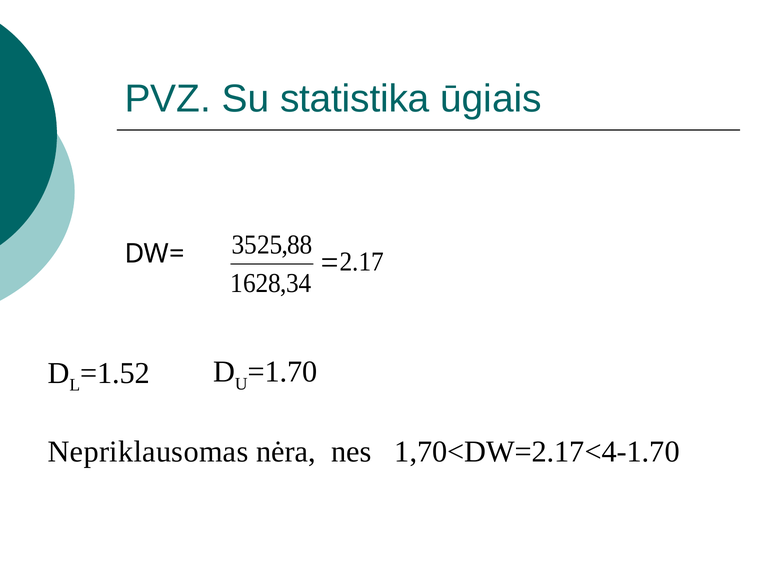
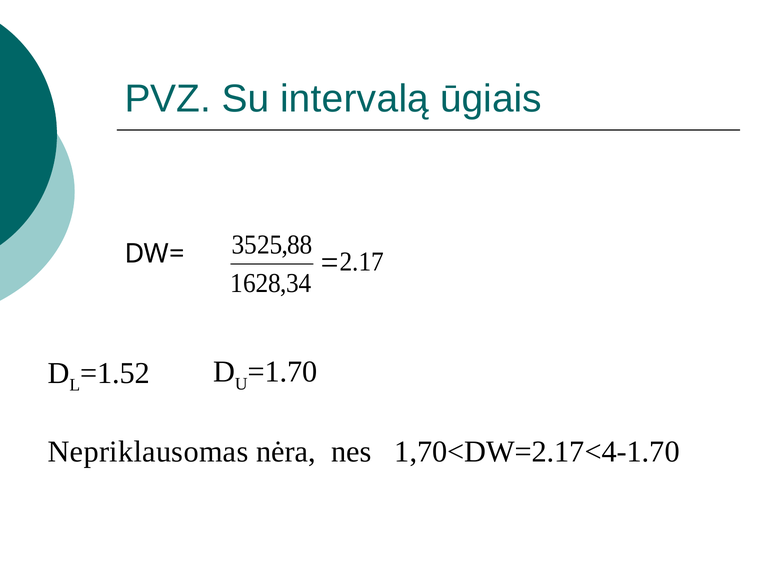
statistika: statistika -> intervalą
